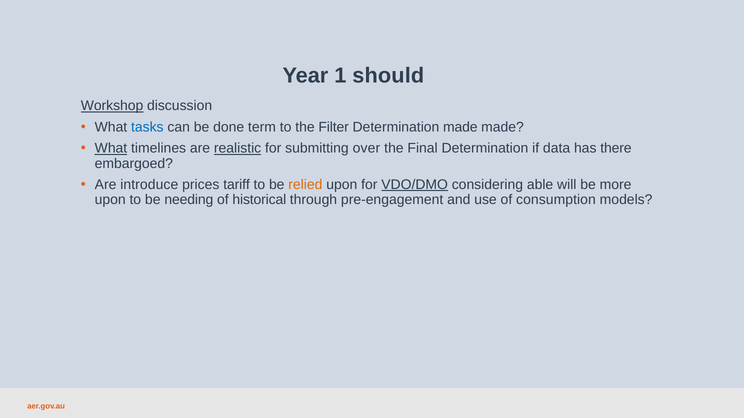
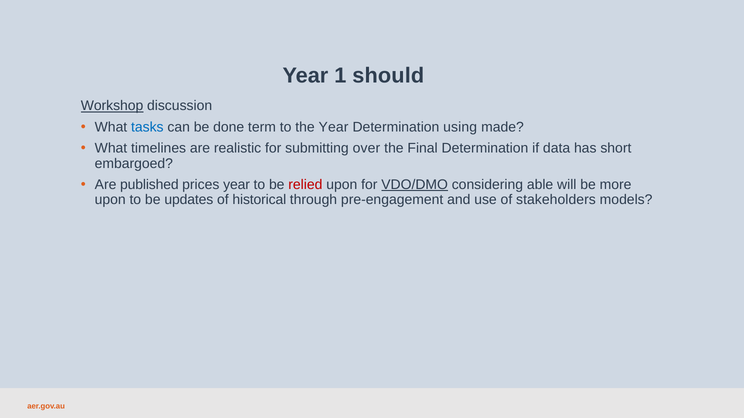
the Filter: Filter -> Year
Determination made: made -> using
What at (111, 149) underline: present -> none
realistic underline: present -> none
there: there -> short
introduce: introduce -> published
prices tariff: tariff -> year
relied colour: orange -> red
needing: needing -> updates
consumption: consumption -> stakeholders
